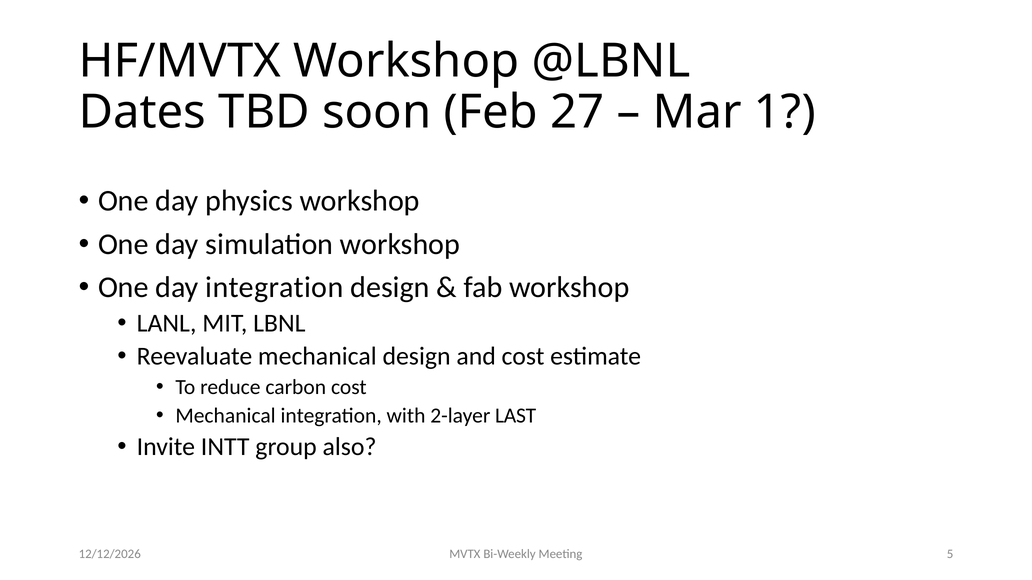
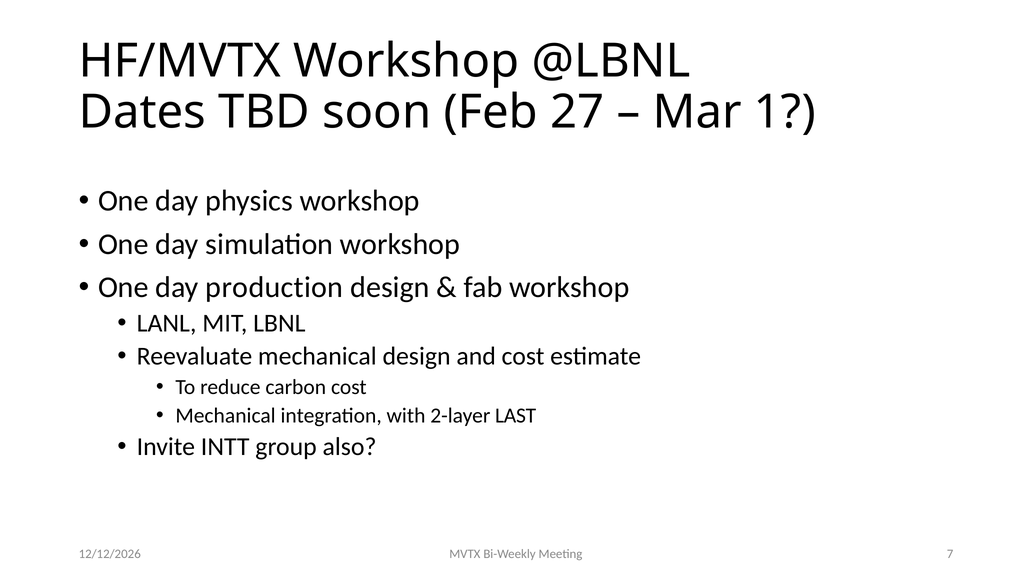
day integration: integration -> production
5: 5 -> 7
